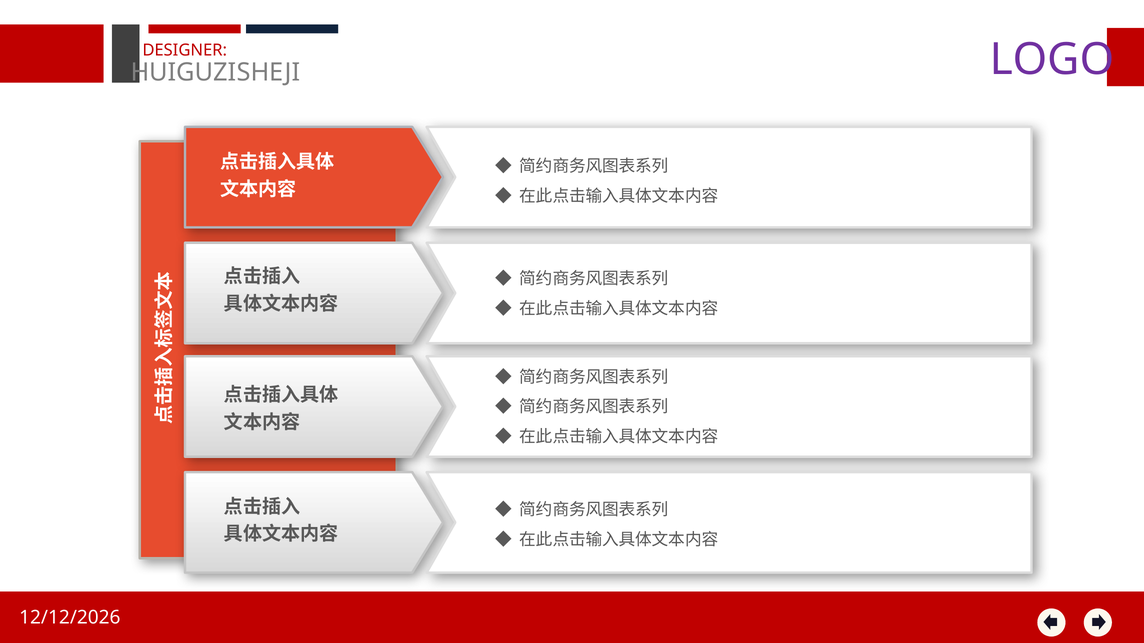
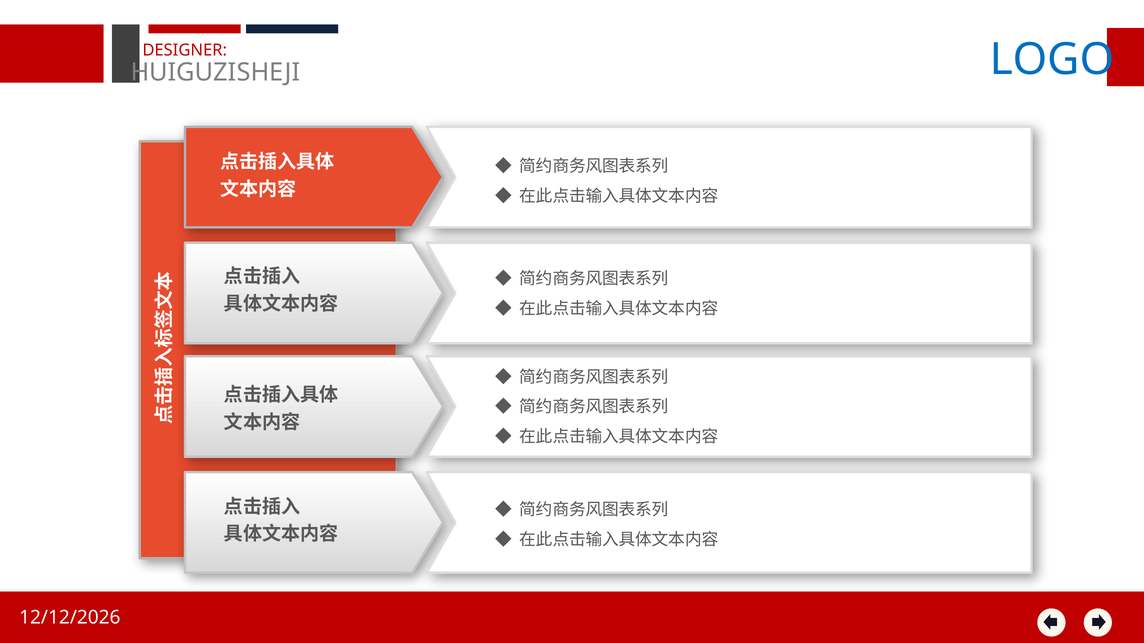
LOGO colour: purple -> blue
